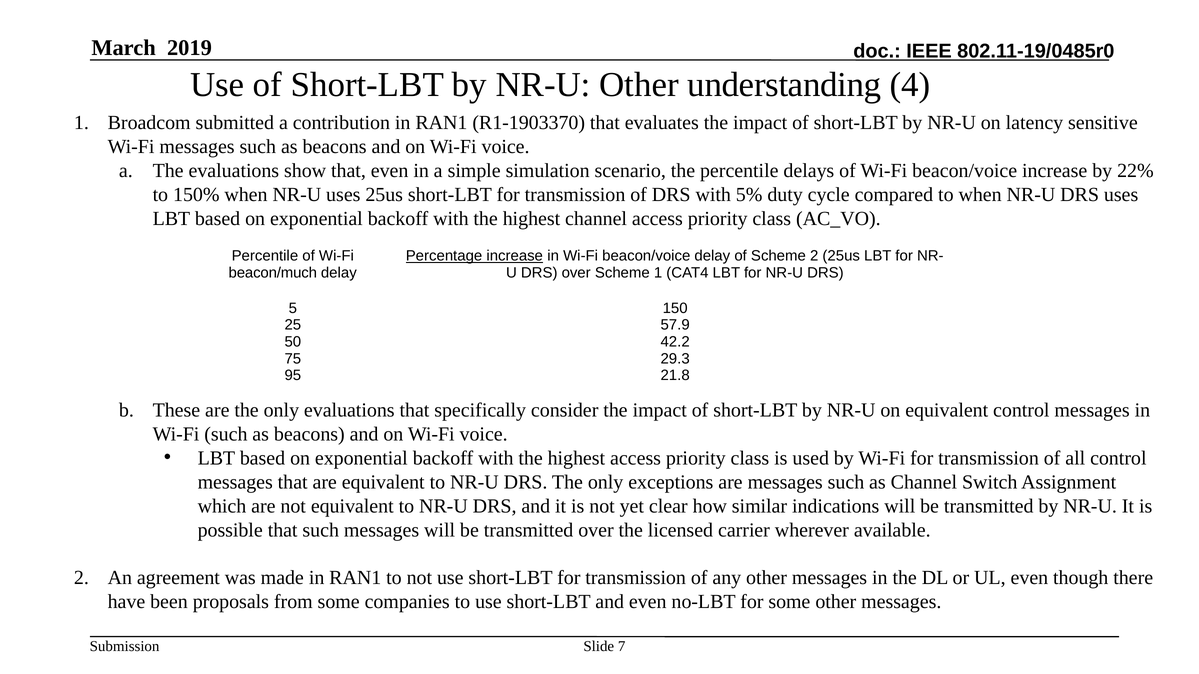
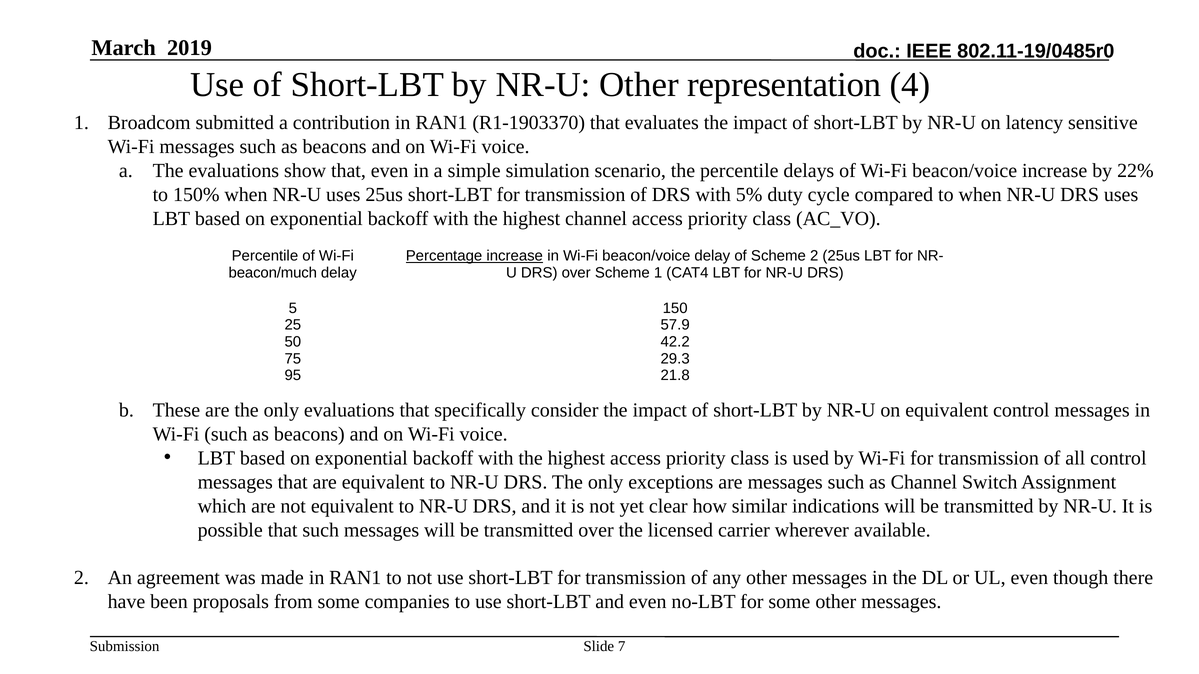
understanding: understanding -> representation
